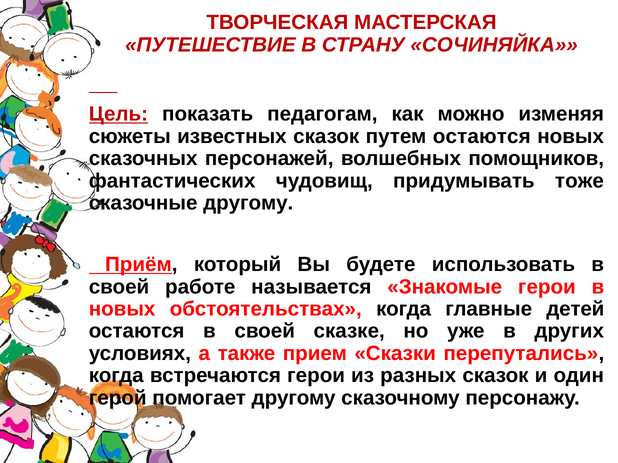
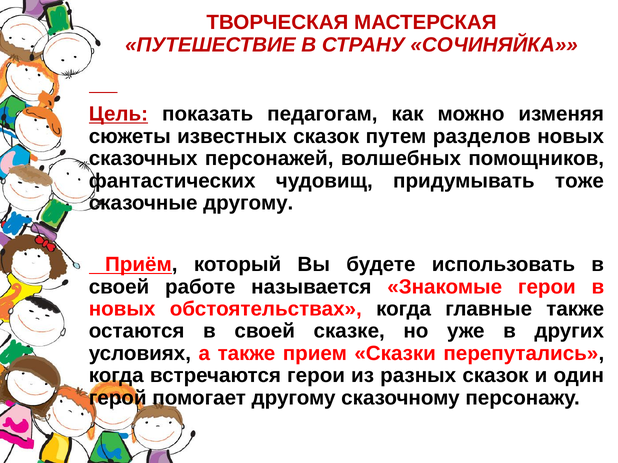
путем остаются: остаются -> разделов
главные детей: детей -> также
